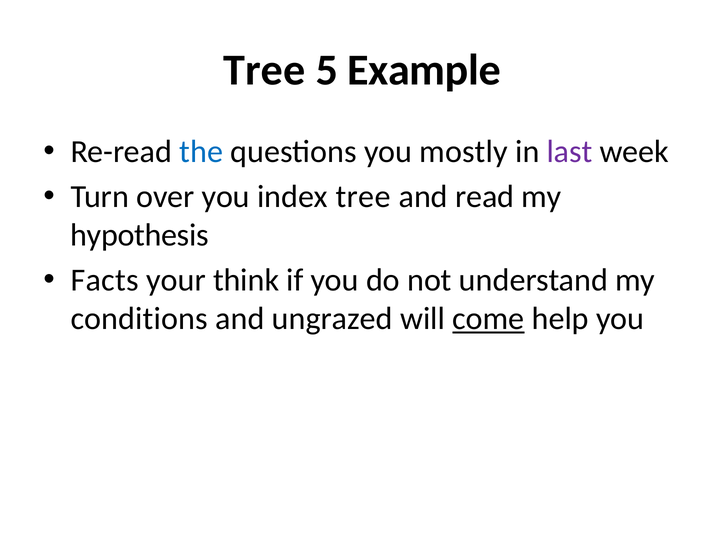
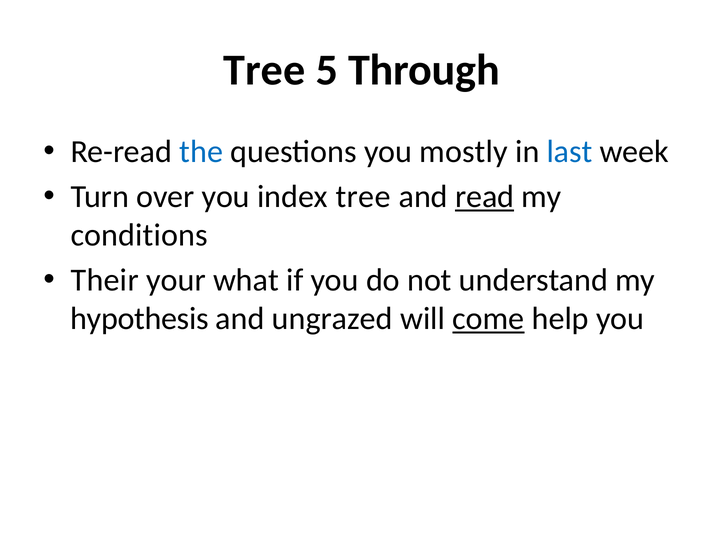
Example: Example -> Through
last colour: purple -> blue
read underline: none -> present
hypothesis: hypothesis -> conditions
Facts: Facts -> Their
think: think -> what
conditions: conditions -> hypothesis
